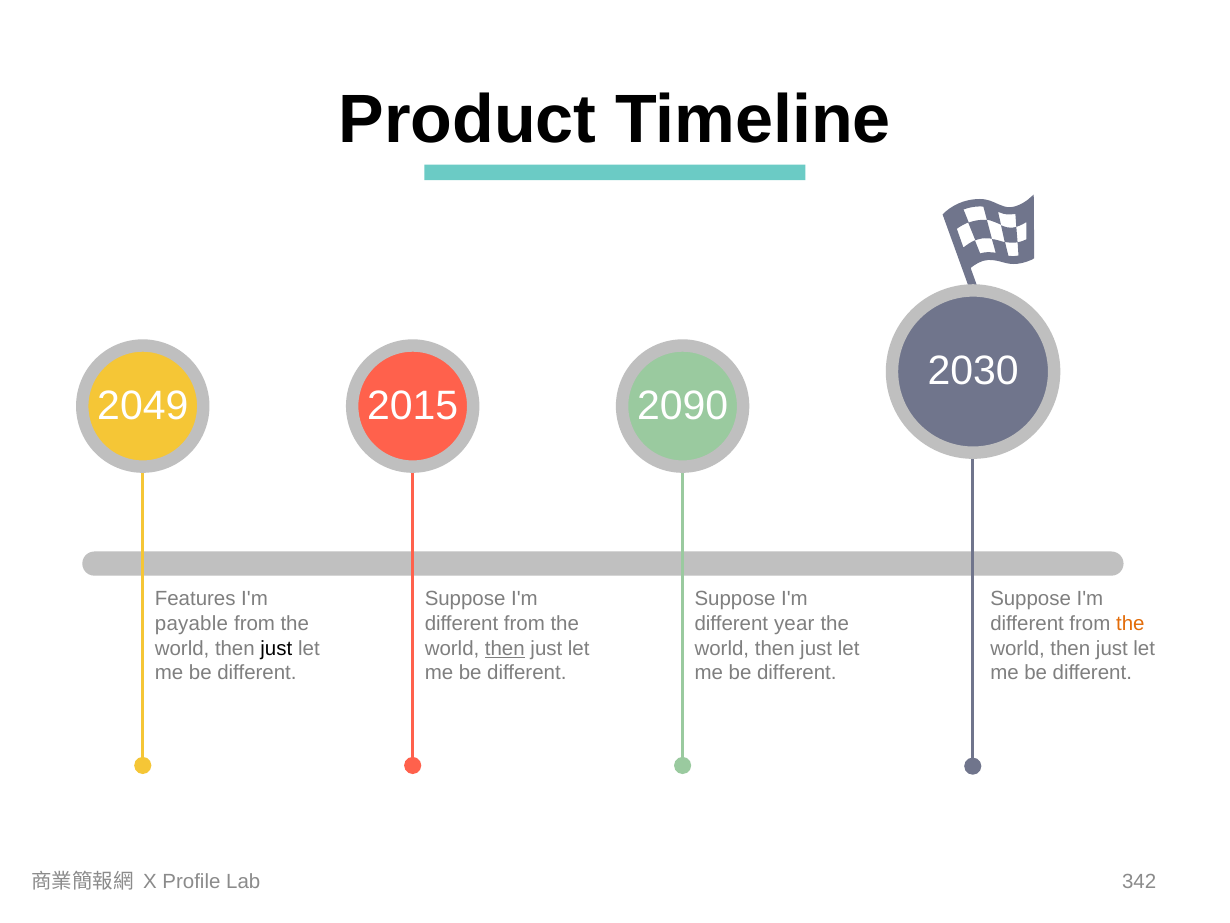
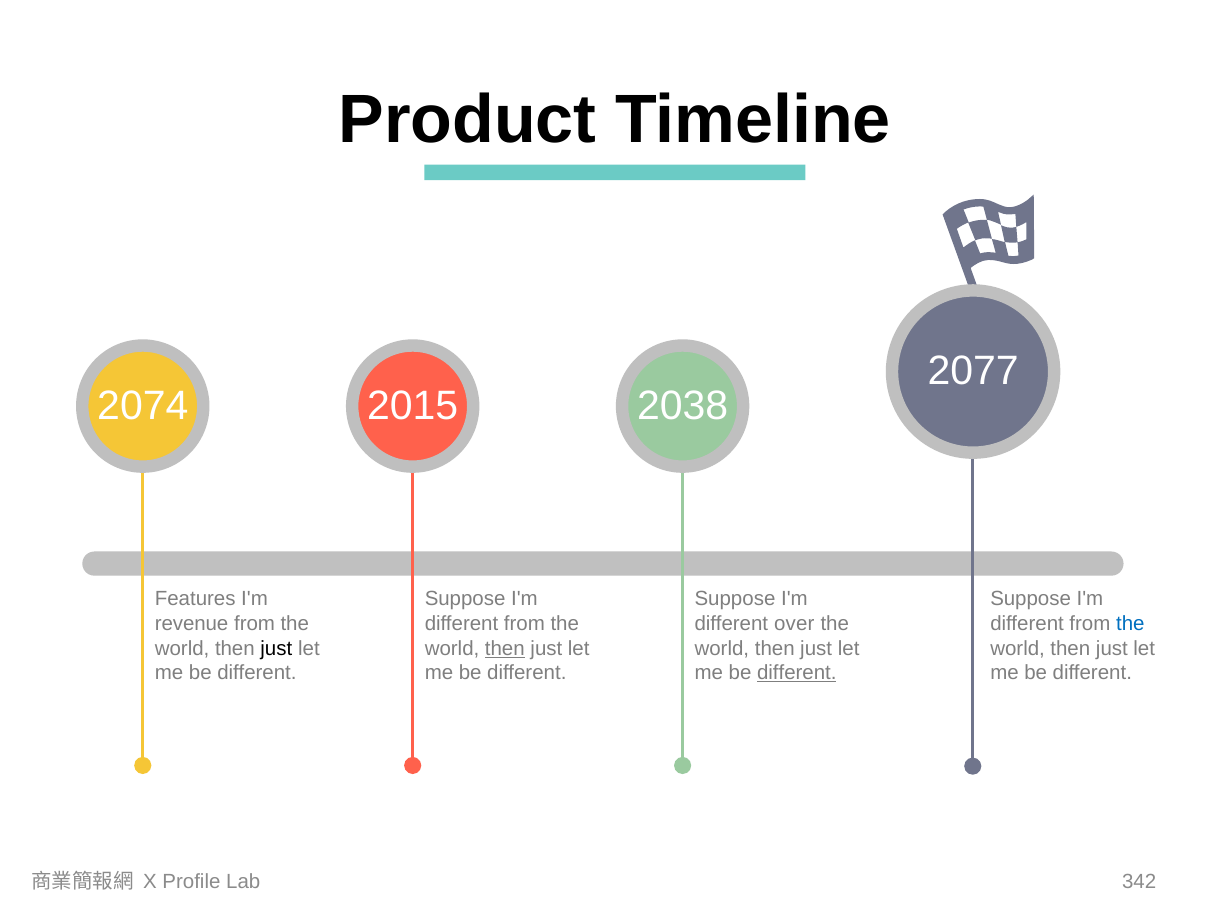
2030: 2030 -> 2077
2049: 2049 -> 2074
2090: 2090 -> 2038
payable: payable -> revenue
year: year -> over
the at (1130, 623) colour: orange -> blue
different at (797, 673) underline: none -> present
